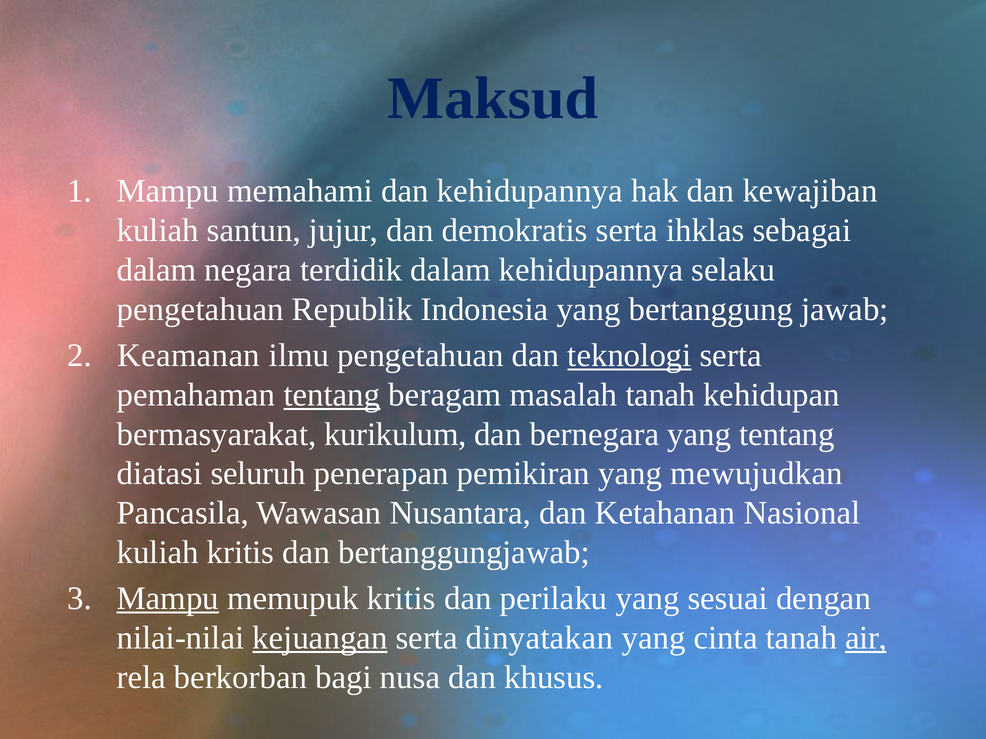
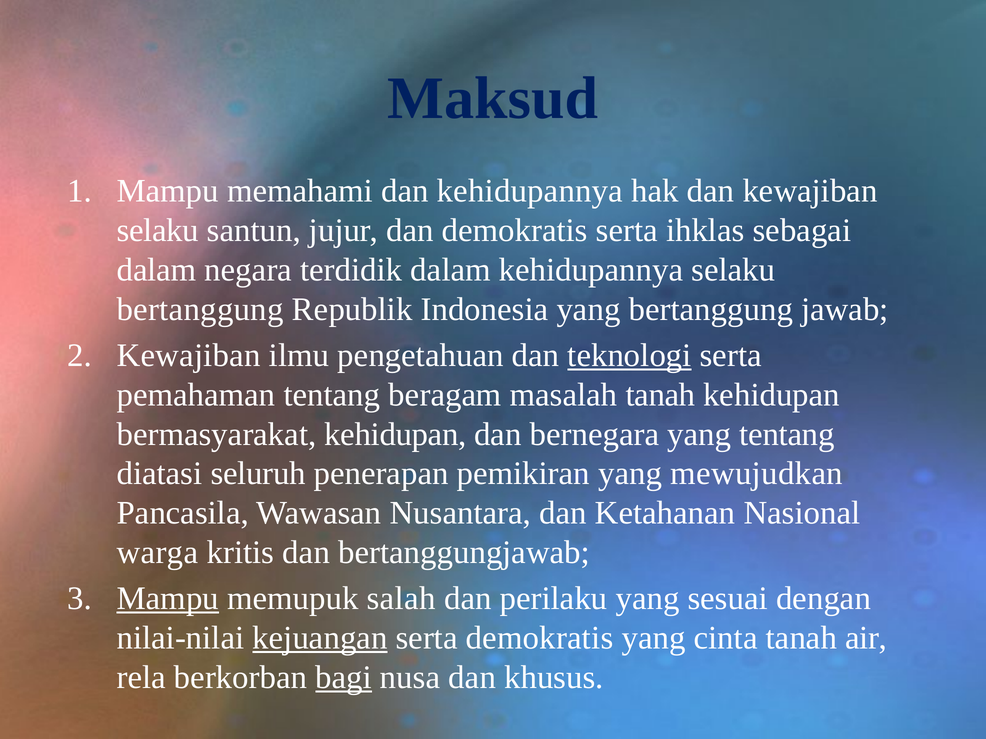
kuliah at (158, 231): kuliah -> selaku
pengetahuan at (200, 310): pengetahuan -> bertanggung
Keamanan at (189, 356): Keamanan -> Kewajiban
tentang at (332, 395) underline: present -> none
bermasyarakat kurikulum: kurikulum -> kehidupan
kuliah at (158, 553): kuliah -> warga
memupuk kritis: kritis -> salah
serta dinyatakan: dinyatakan -> demokratis
air underline: present -> none
bagi underline: none -> present
